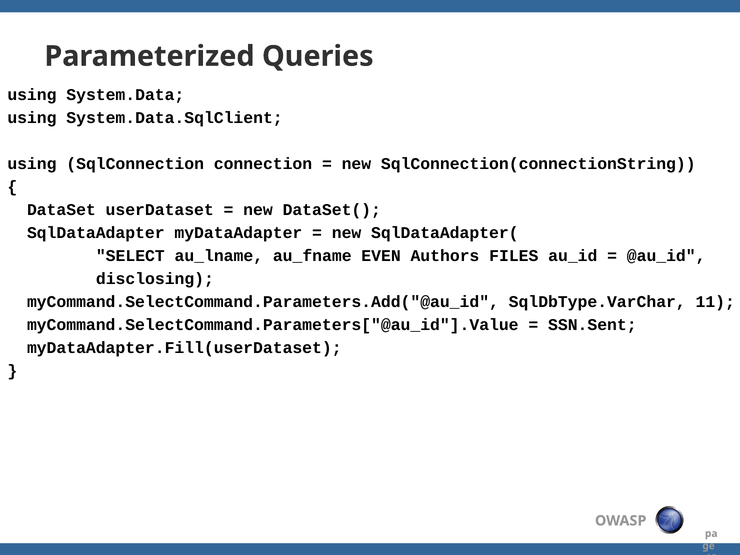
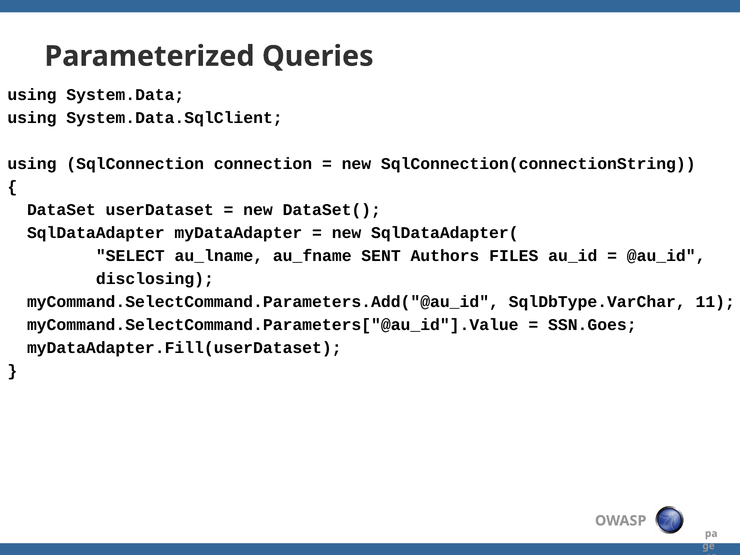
EVEN: EVEN -> SENT
SSN.Sent: SSN.Sent -> SSN.Goes
